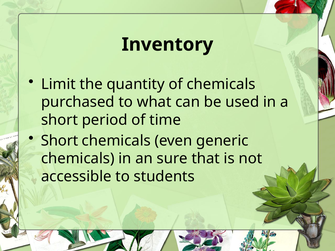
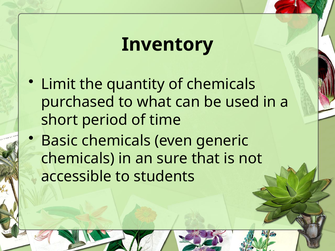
Short at (60, 141): Short -> Basic
